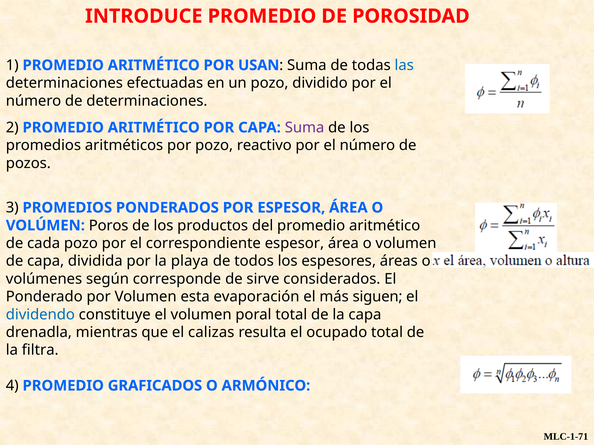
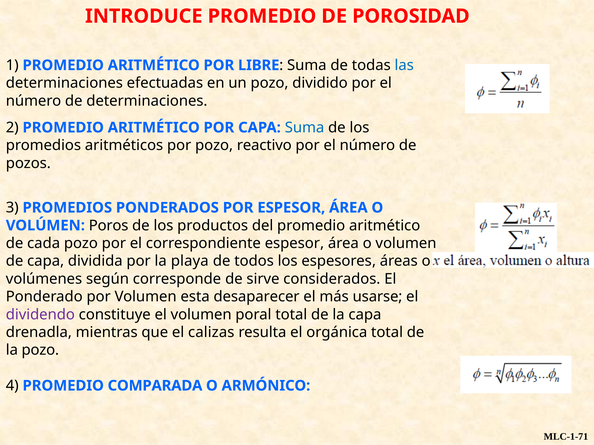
USAN: USAN -> LIBRE
Suma at (305, 128) colour: purple -> blue
evaporación: evaporación -> desaparecer
siguen: siguen -> usarse
dividendo colour: blue -> purple
ocupado: ocupado -> orgánica
la filtra: filtra -> pozo
GRAFICADOS: GRAFICADOS -> COMPARADA
